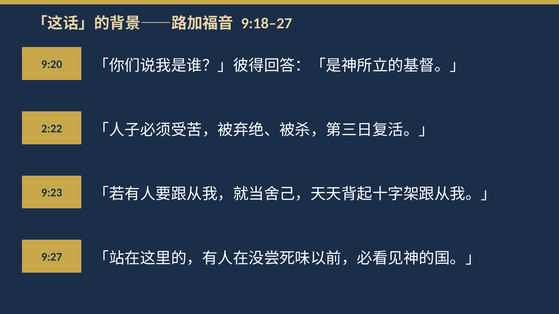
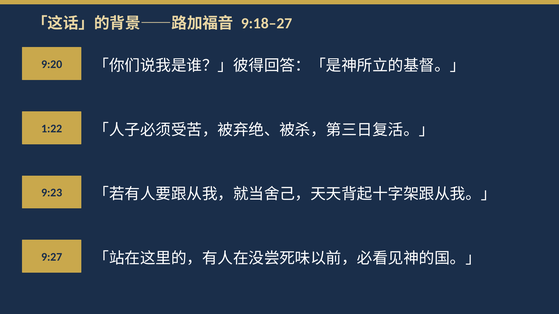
2:22: 2:22 -> 1:22
